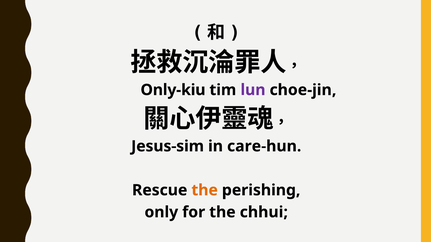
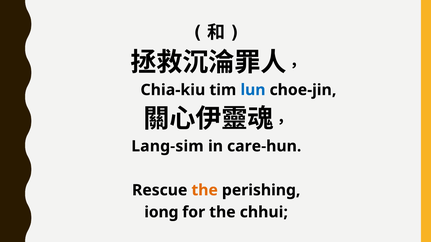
Only-kiu: Only-kiu -> Chia-kiu
lun colour: purple -> blue
Jesus-sim: Jesus-sim -> Lang-sim
only: only -> iong
